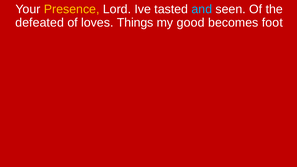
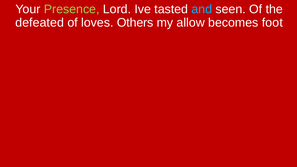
Presence colour: yellow -> light green
Things: Things -> Others
good: good -> allow
